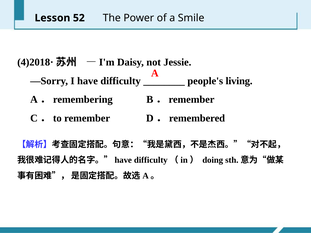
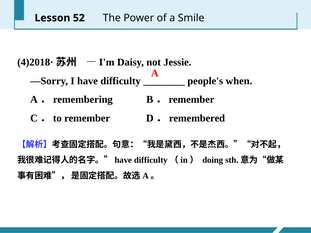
living: living -> when
